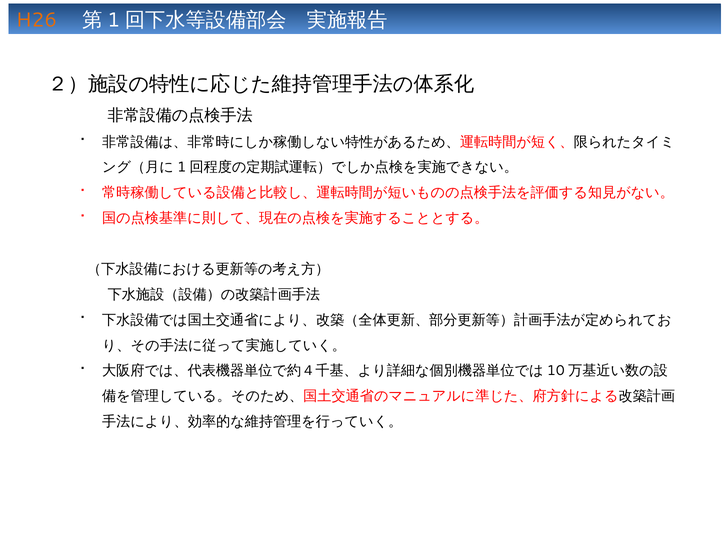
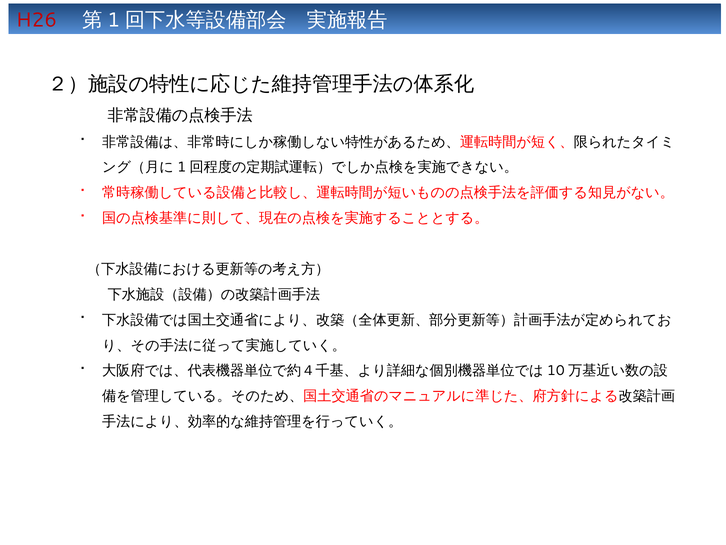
H26 colour: orange -> red
